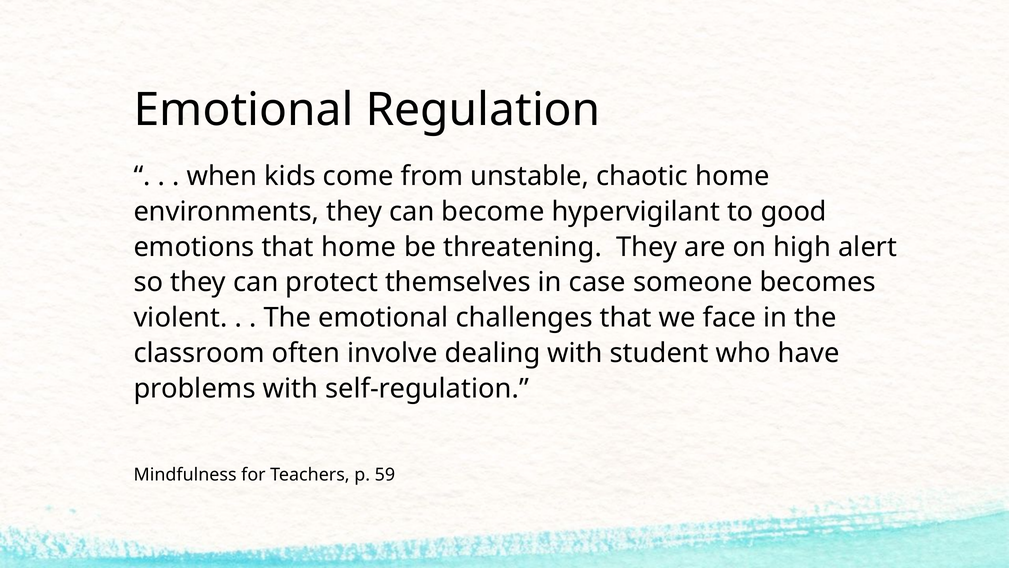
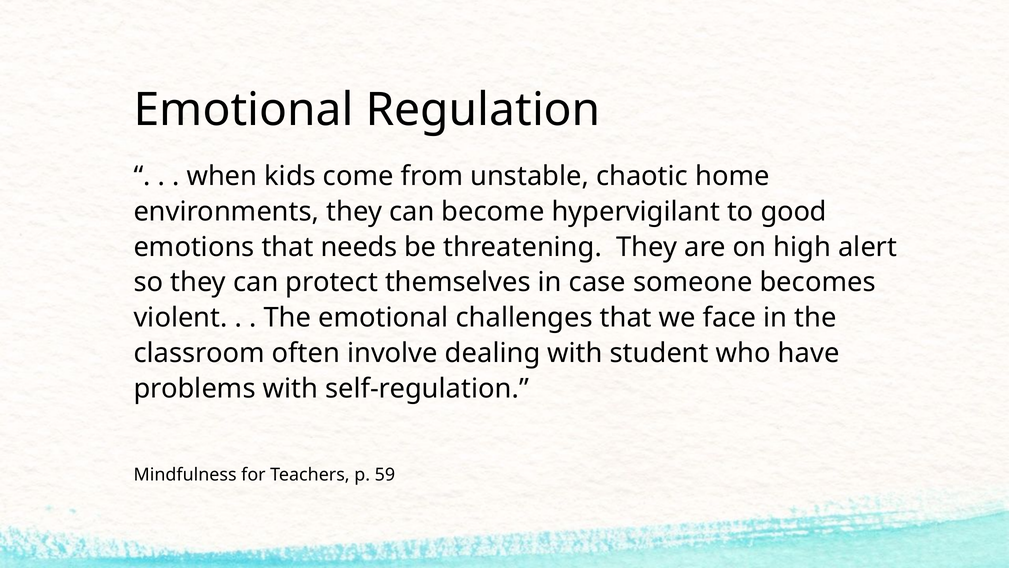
that home: home -> needs
